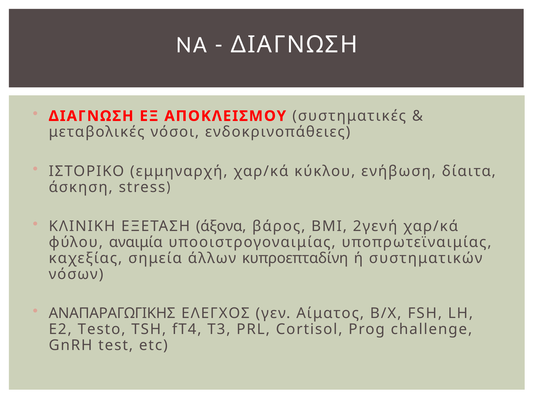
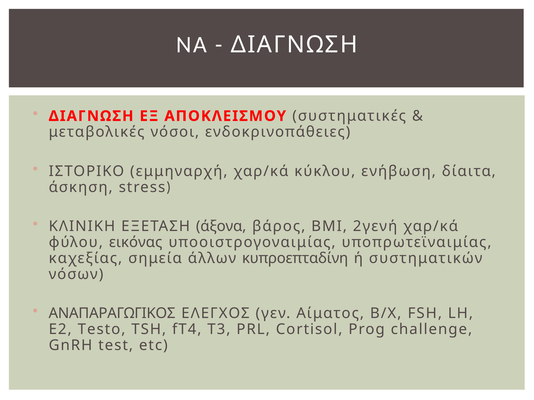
αναιμία: αναιμία -> εικόνας
ΑΝΑΠΑΡΑΓΩΓΙΚΗΣ: ΑΝΑΠΑΡΑΓΩΓΙΚΗΣ -> ΑΝΑΠΑΡΑΓΩΓΙΚΟΣ
